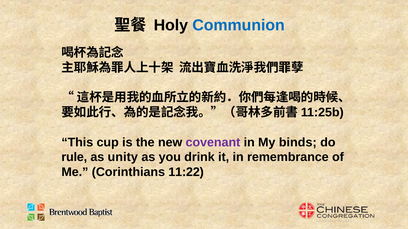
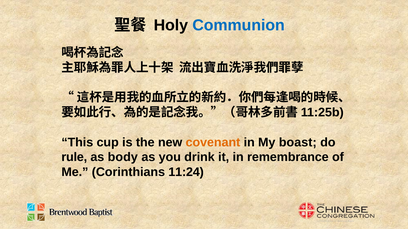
covenant colour: purple -> orange
binds: binds -> boast
unity: unity -> body
11:22: 11:22 -> 11:24
